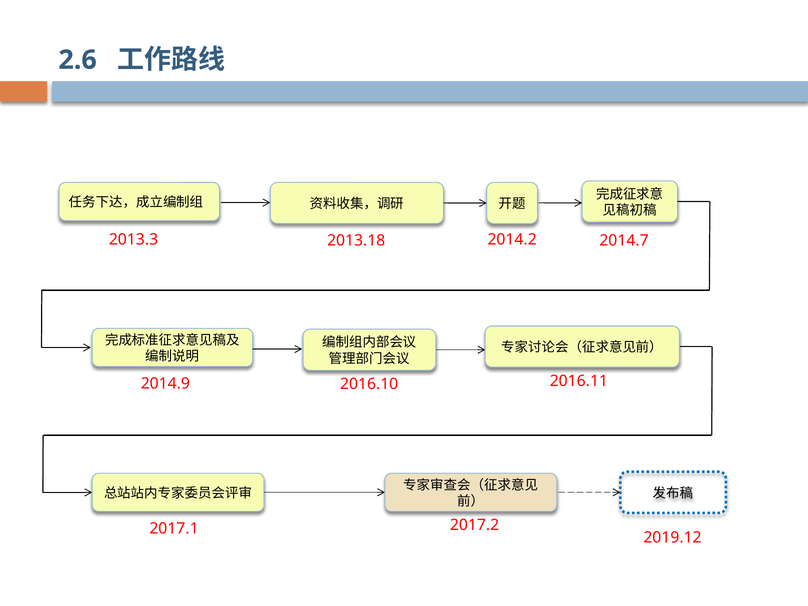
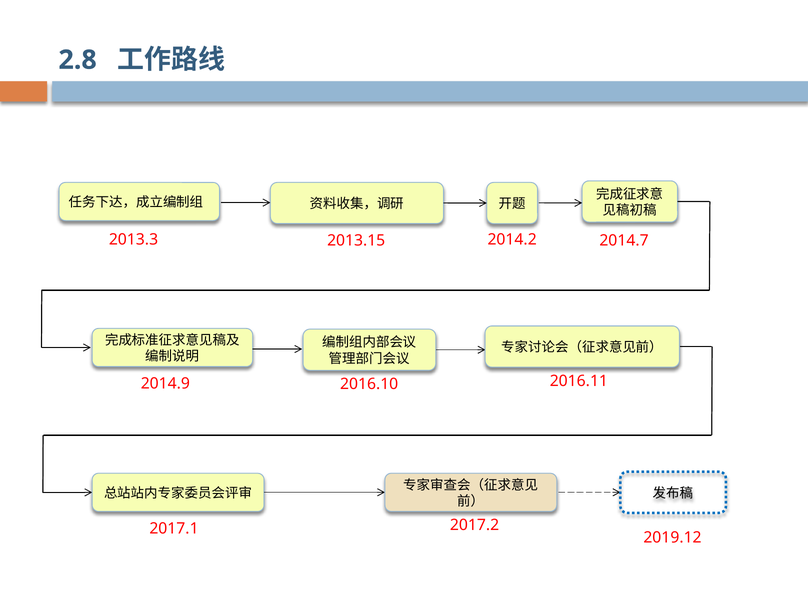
2.6: 2.6 -> 2.8
2013.18: 2013.18 -> 2013.15
